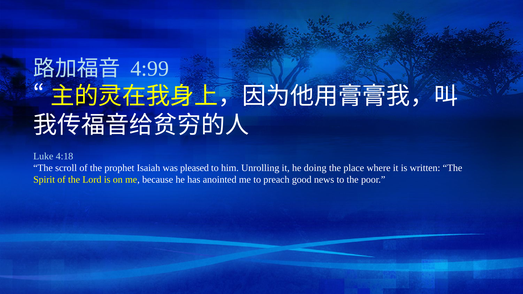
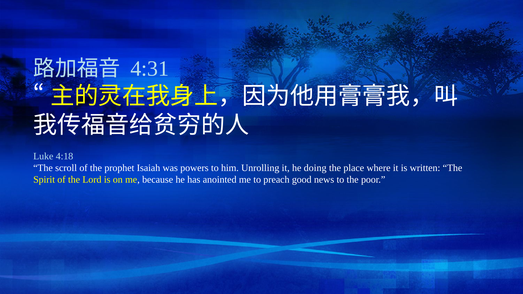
4:99: 4:99 -> 4:31
pleased: pleased -> powers
